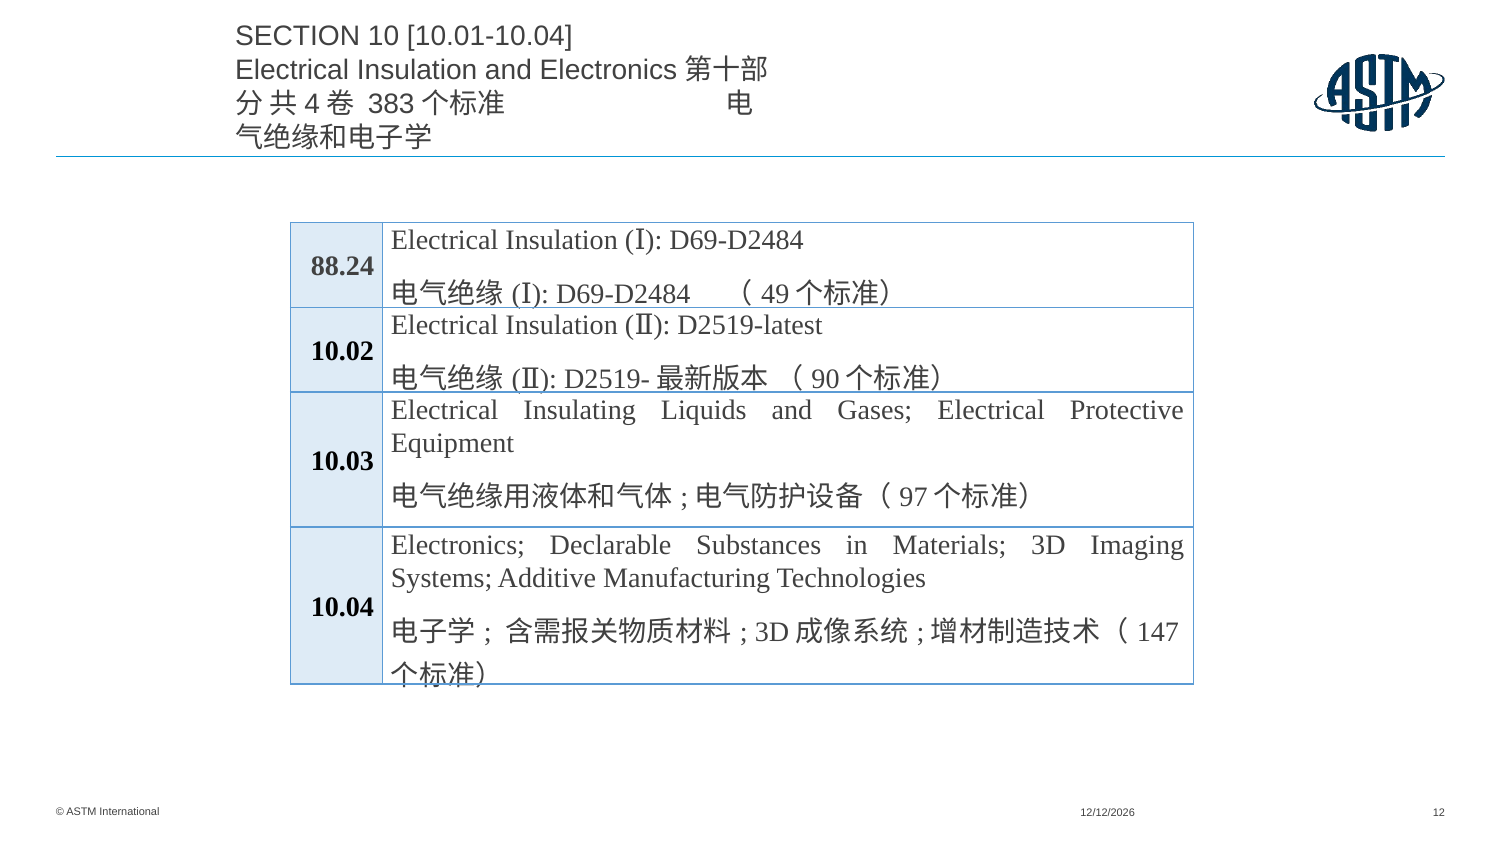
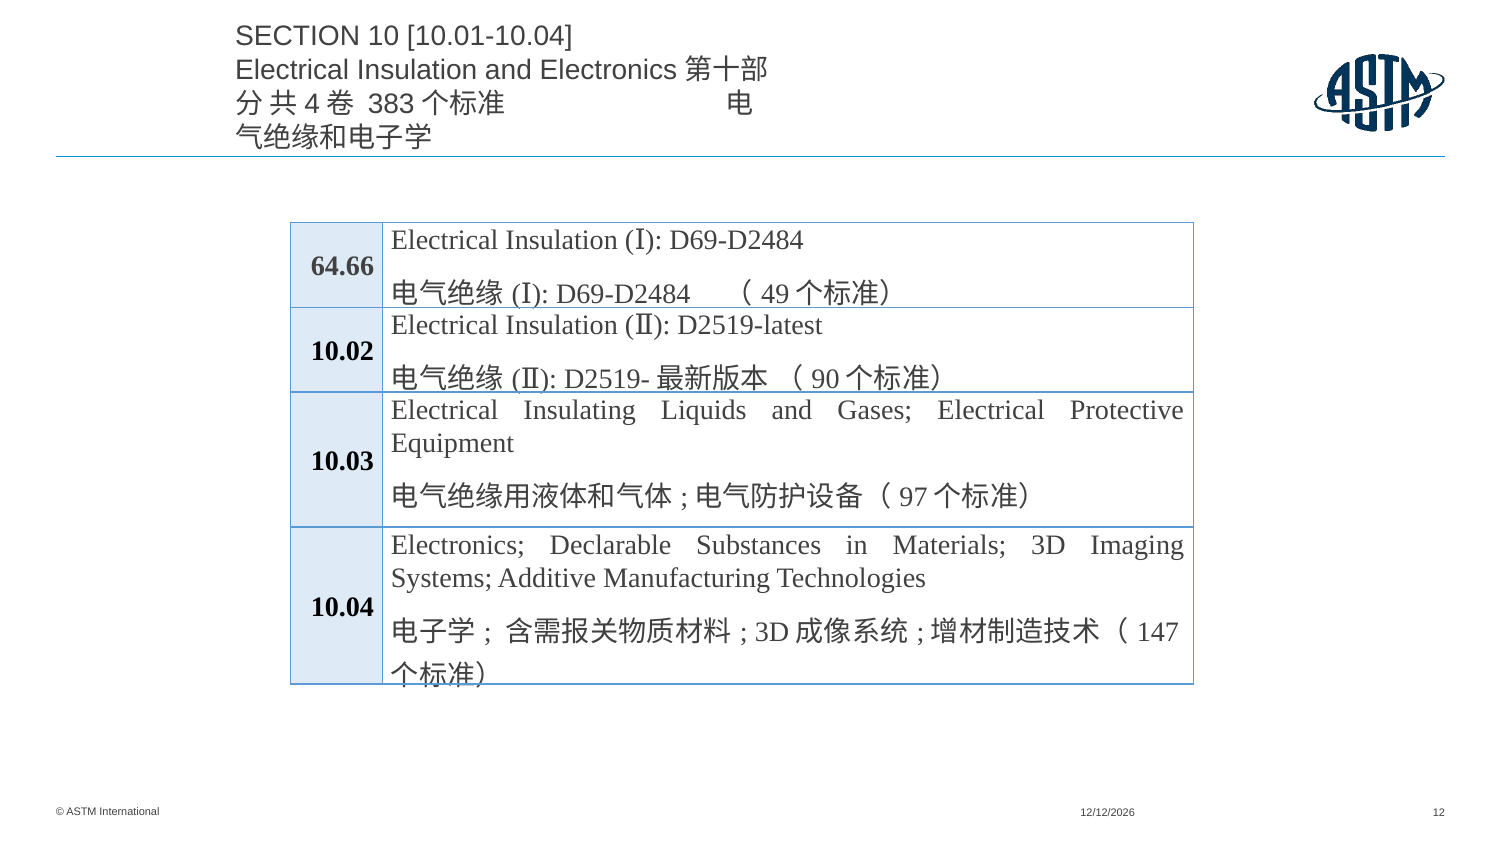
88.24: 88.24 -> 64.66
